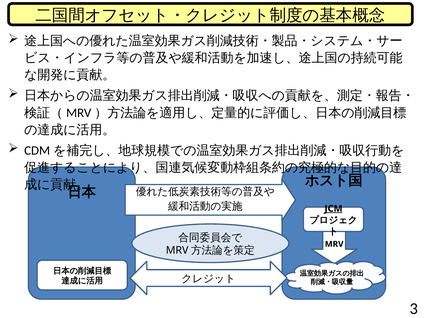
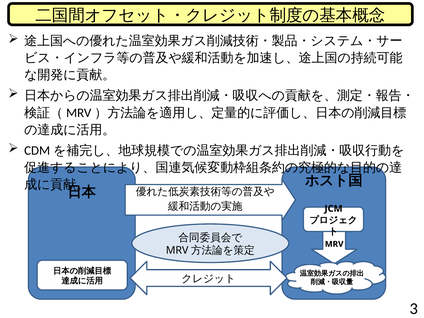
JCM underline: present -> none
